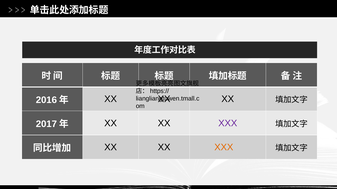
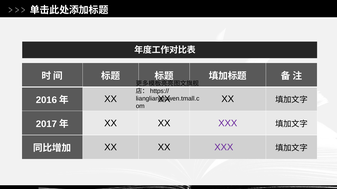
XXX at (224, 148) colour: orange -> purple
